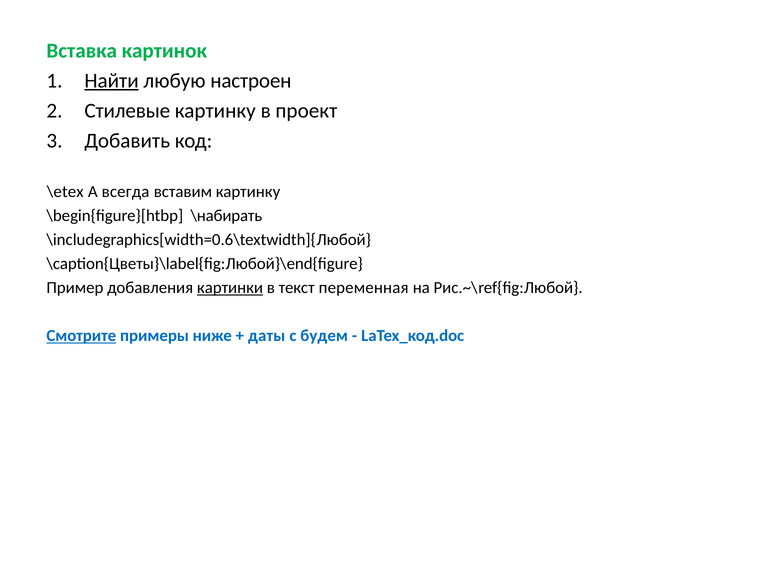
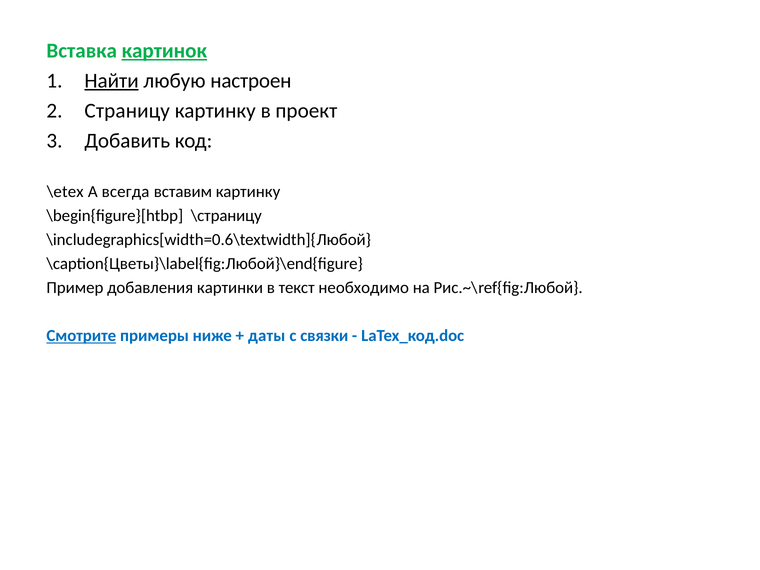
картинок underline: none -> present
Стилевые: Стилевые -> Страницу
\набирать: \набирать -> \страницу
картинки underline: present -> none
переменная: переменная -> необходимо
будем: будем -> связки
